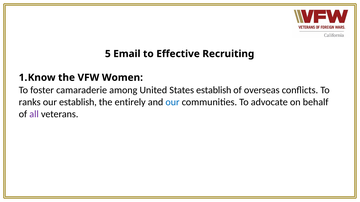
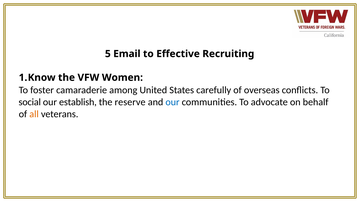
States establish: establish -> carefully
ranks: ranks -> social
entirely: entirely -> reserve
all colour: purple -> orange
